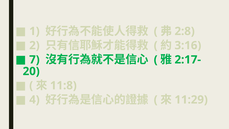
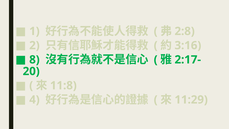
7: 7 -> 8
